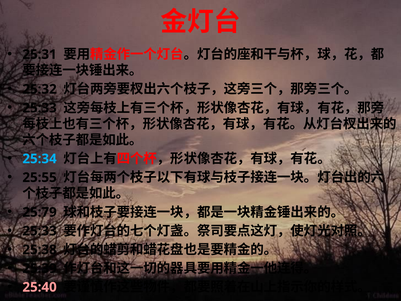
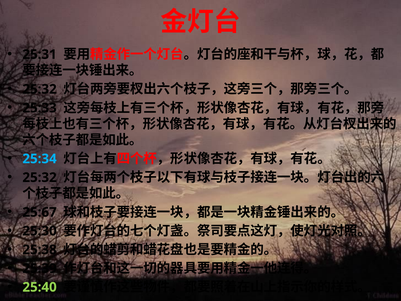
25:55 at (40, 177): 25:55 -> 25:32
25:79: 25:79 -> 25:67
25:33 at (40, 231): 25:33 -> 25:30
25:40 colour: pink -> light green
